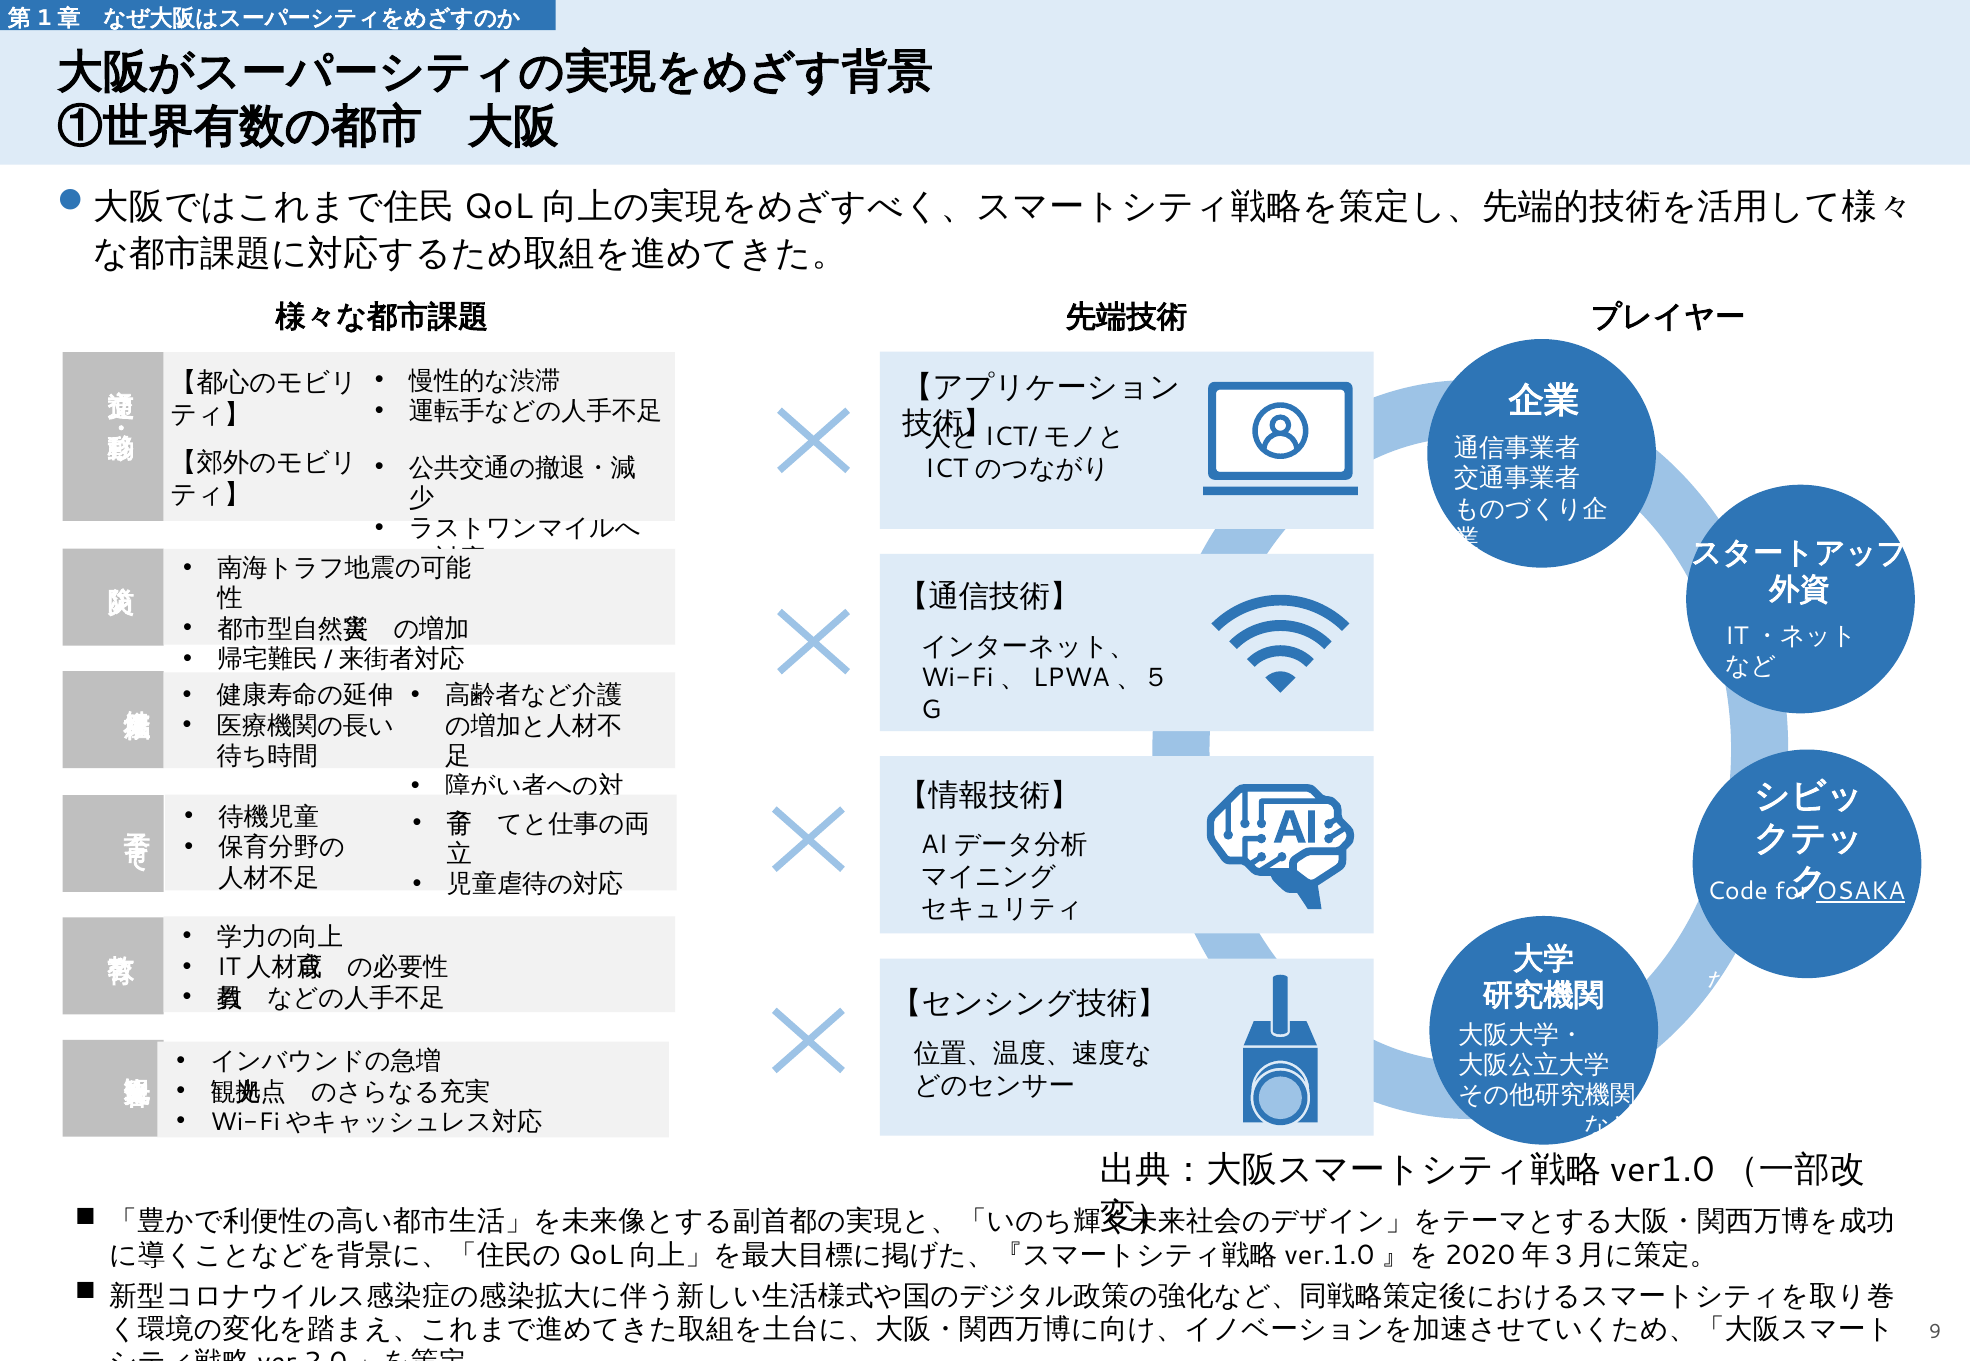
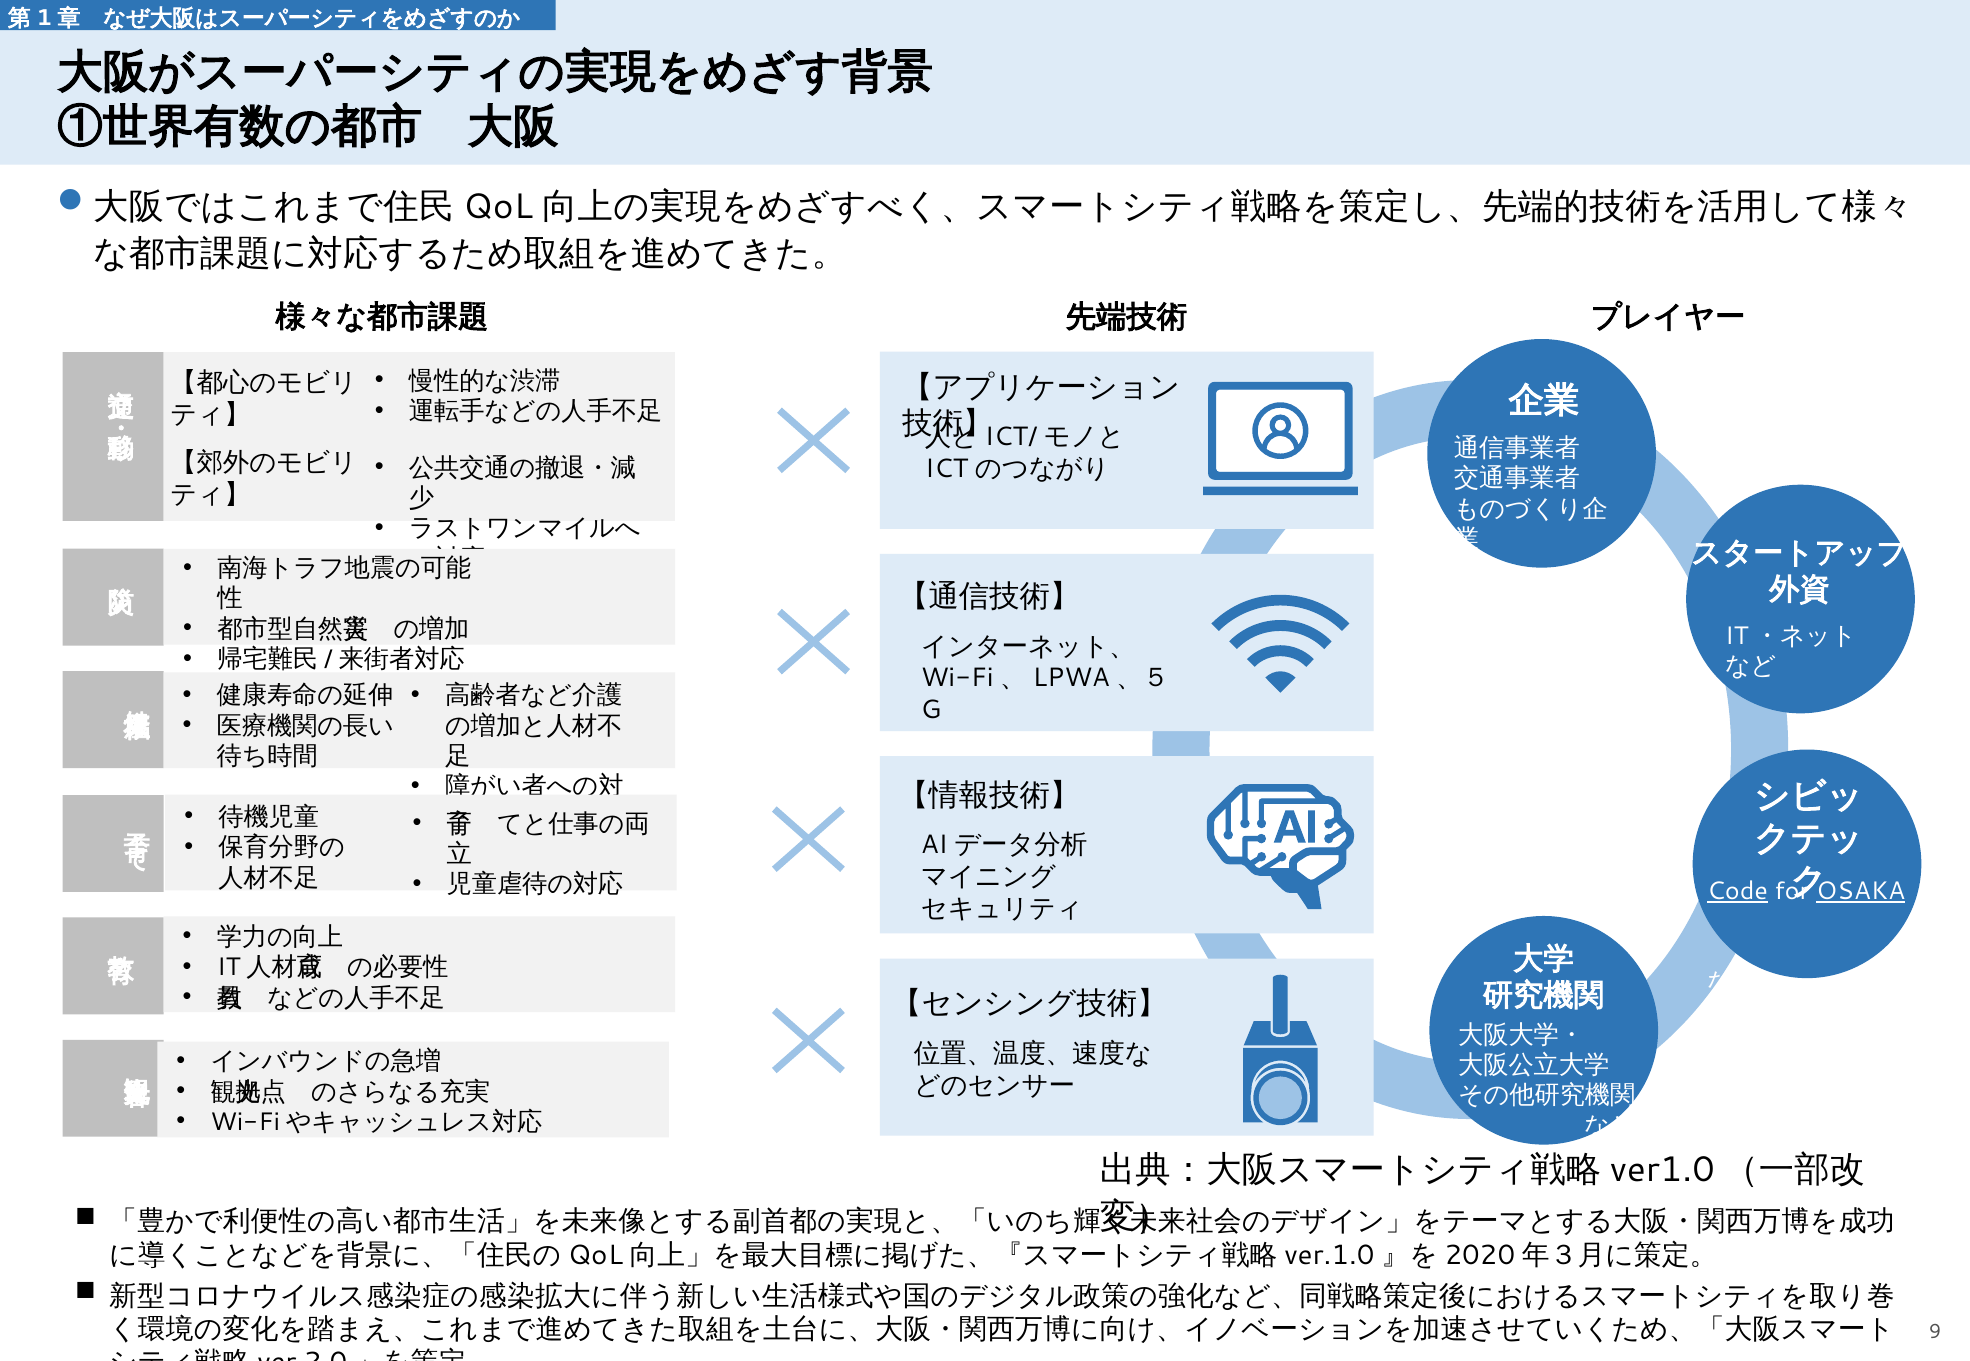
Code underline: none -> present
